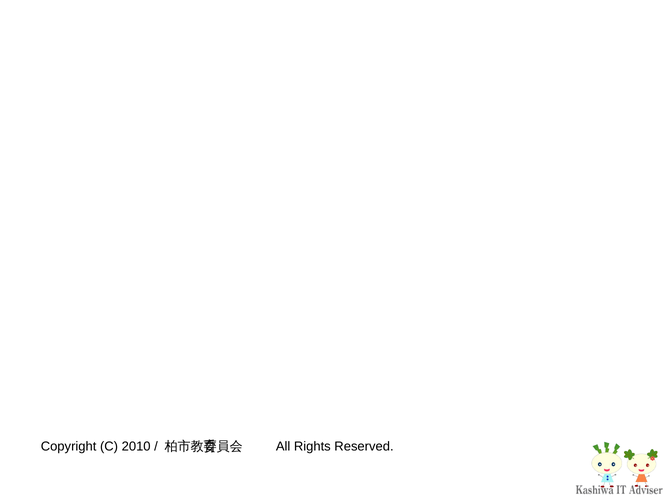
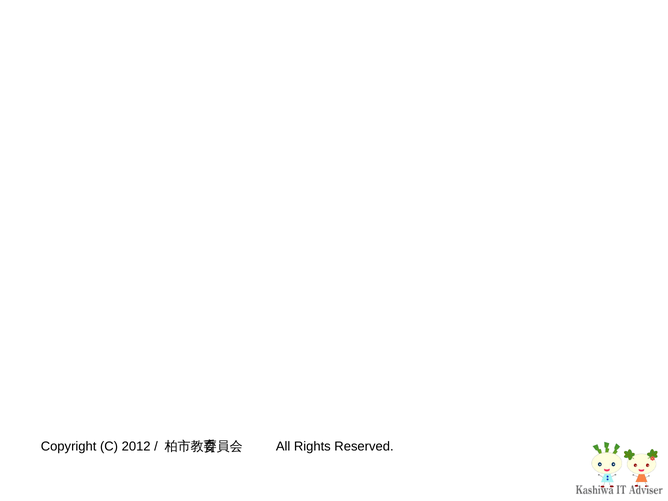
2010: 2010 -> 2012
